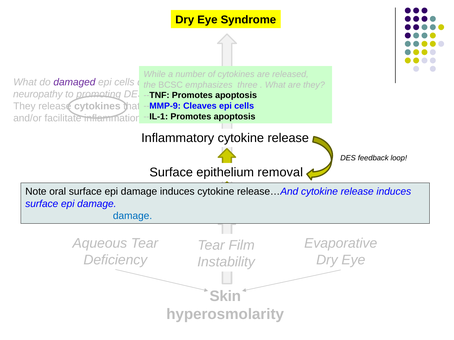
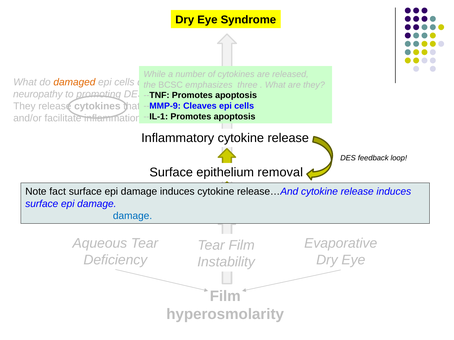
damaged colour: purple -> orange
oral: oral -> fact
Skin at (225, 296): Skin -> Film
